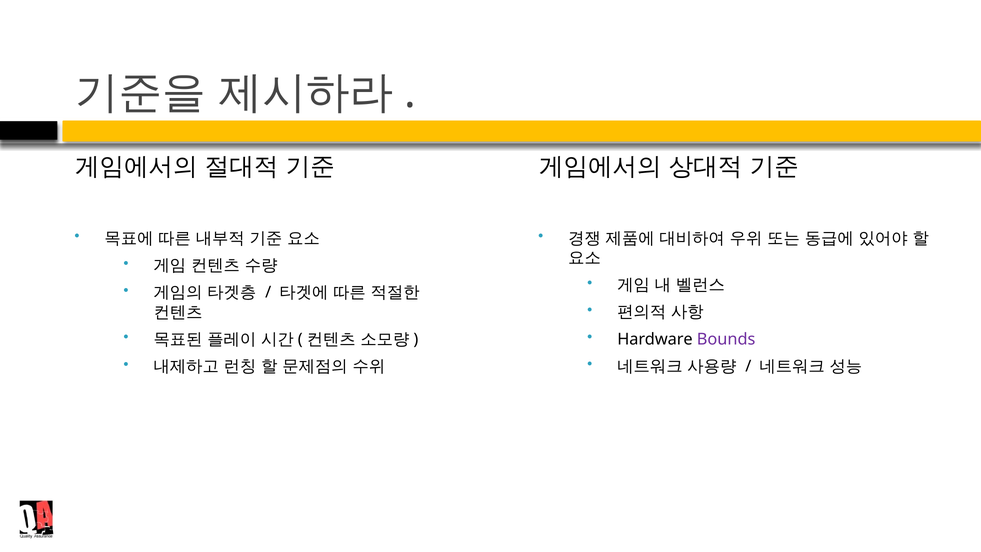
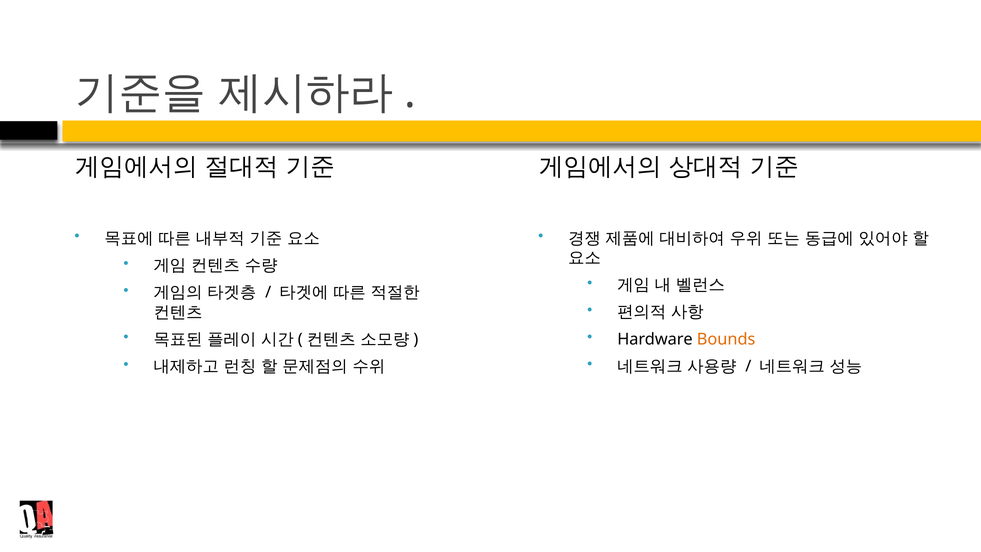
Bounds colour: purple -> orange
